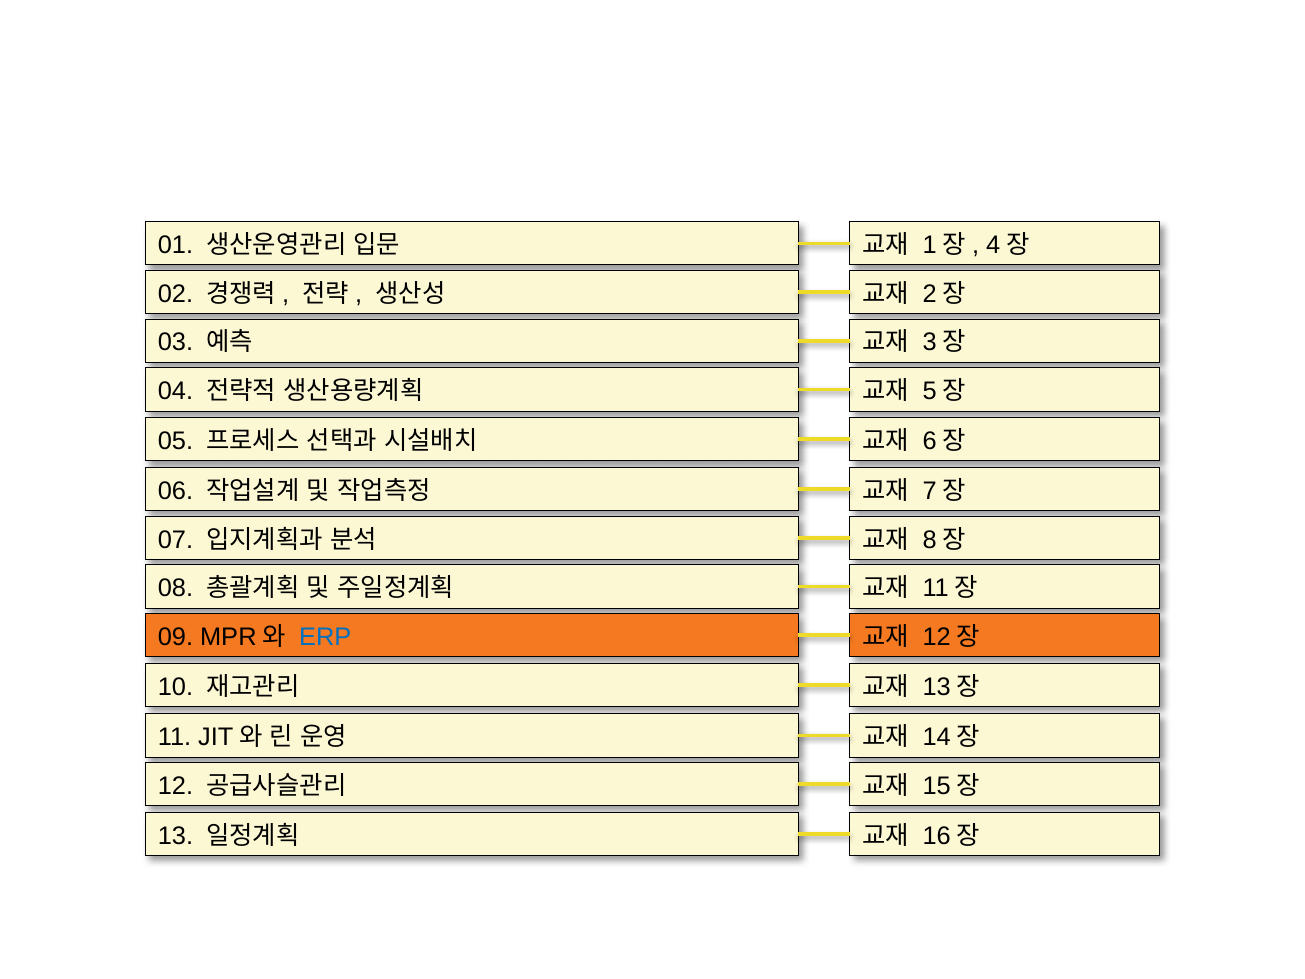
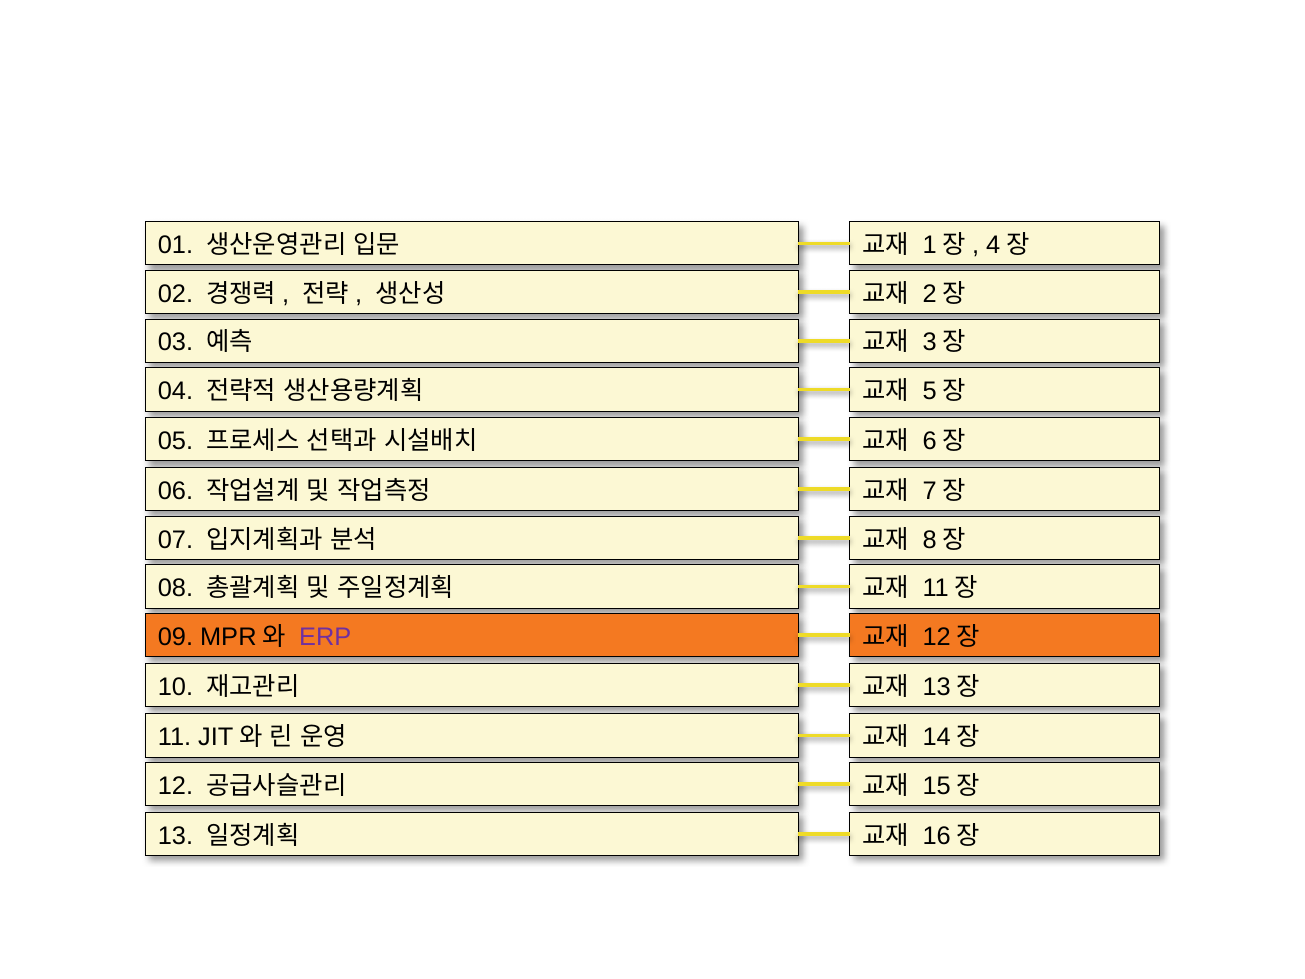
ERP colour: blue -> purple
